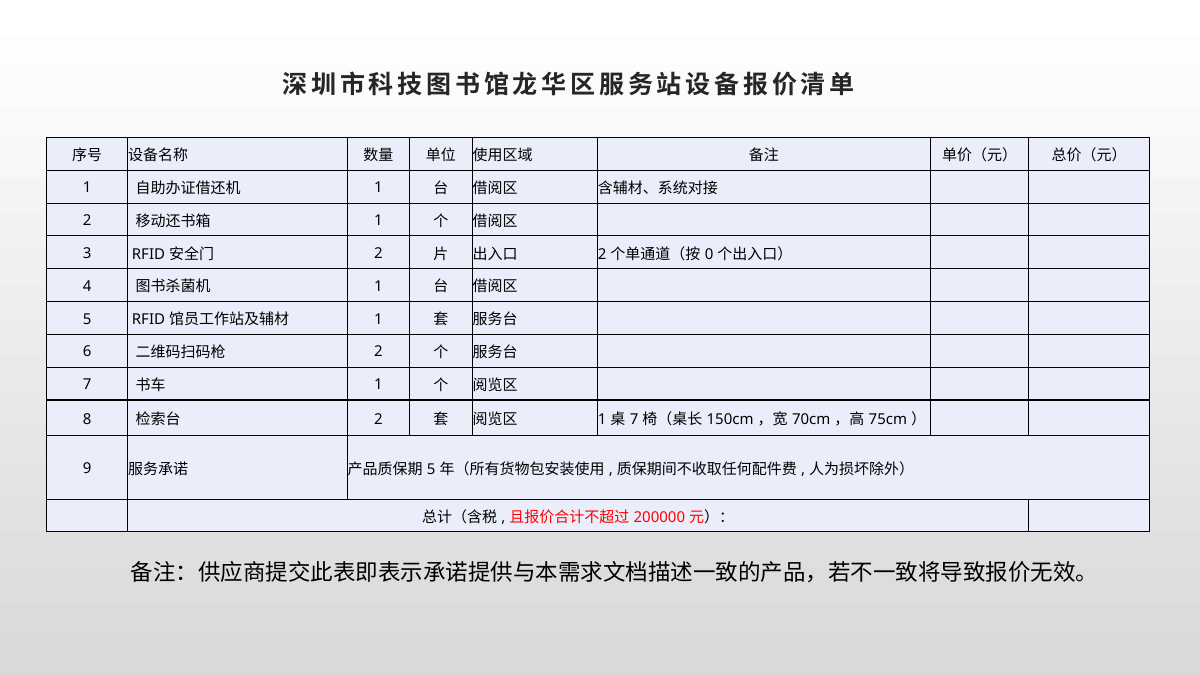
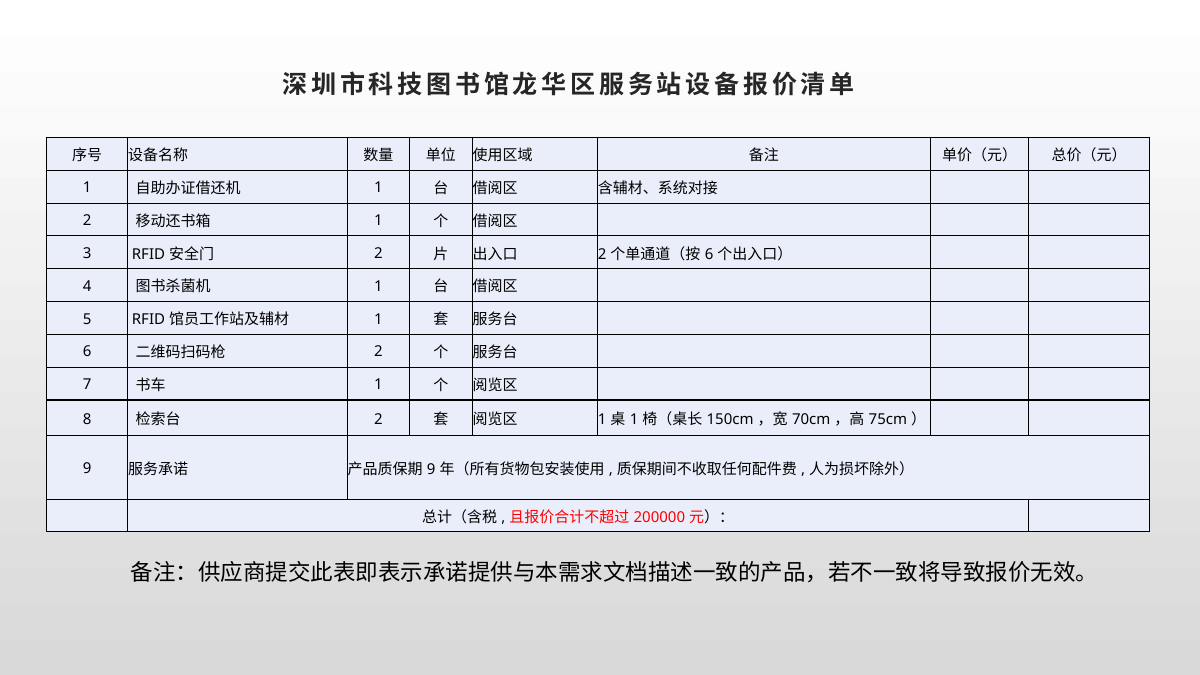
0 at (709, 254): 0 -> 6
7 at (634, 420): 7 -> 1
5 at (431, 469): 5 -> 9
